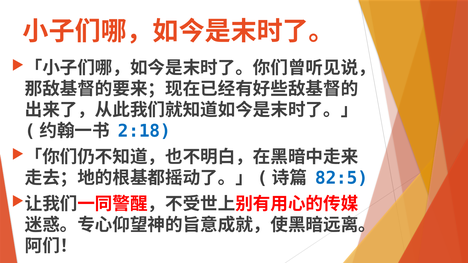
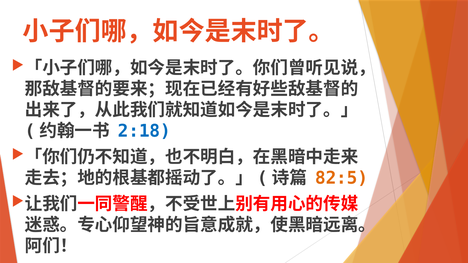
82:5 colour: blue -> orange
